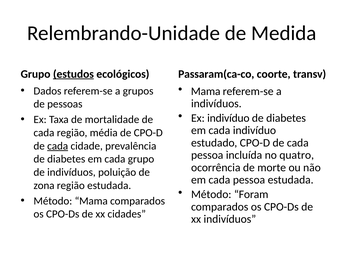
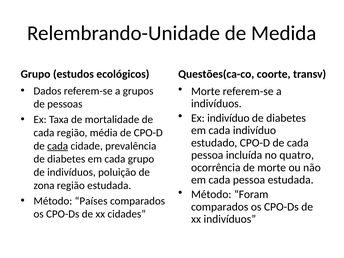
estudos underline: present -> none
Passaram(ca-co: Passaram(ca-co -> Questões(ca-co
Mama at (206, 91): Mama -> Morte
Método Mama: Mama -> Países
